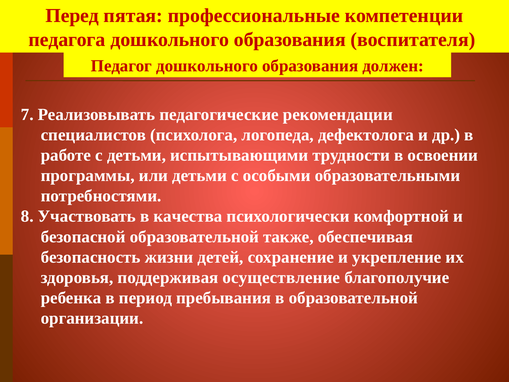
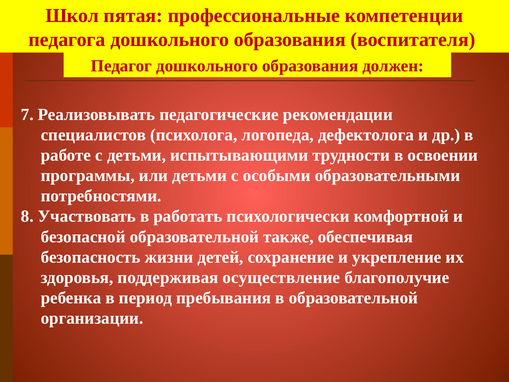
Перед: Перед -> Школ
качества: качества -> работать
